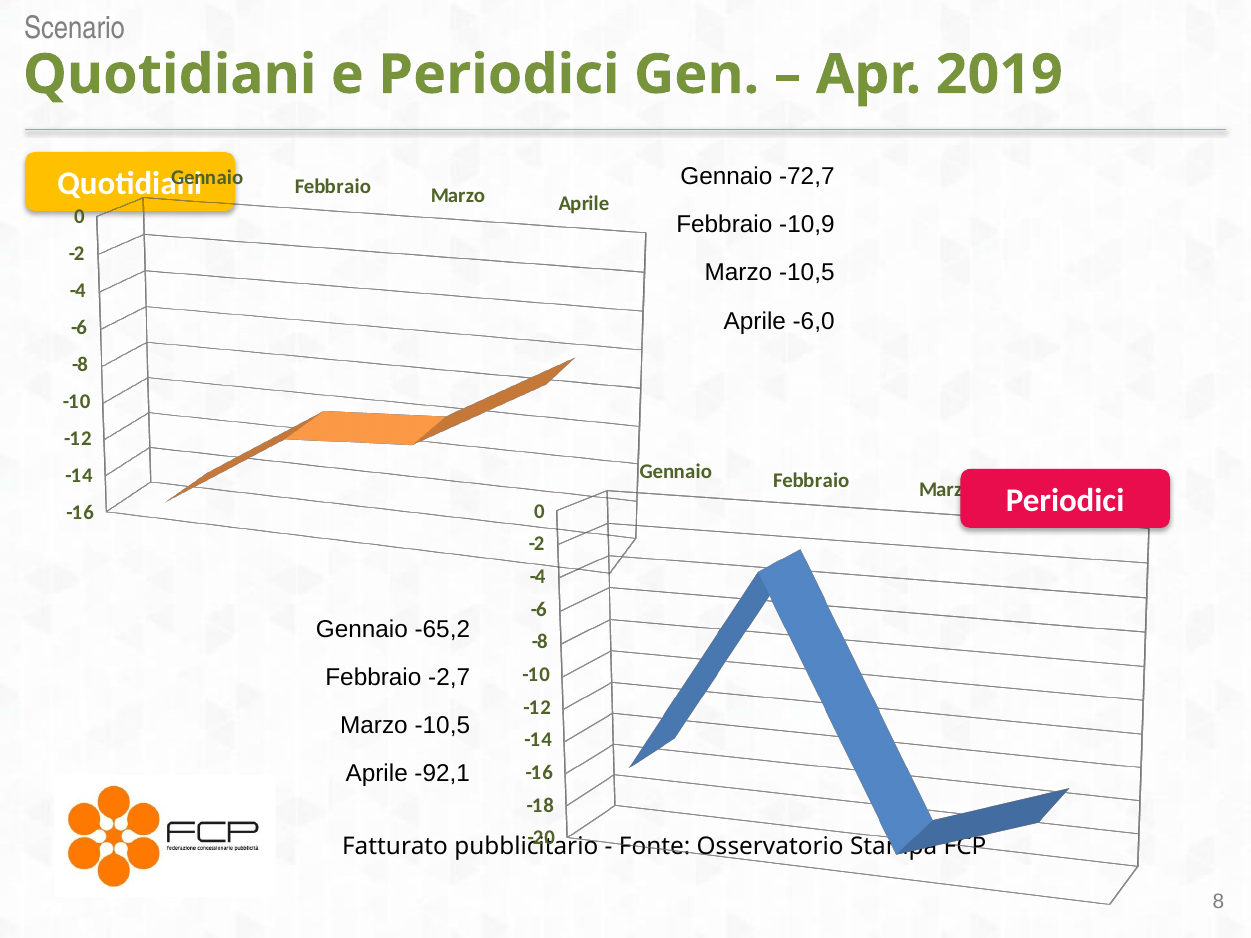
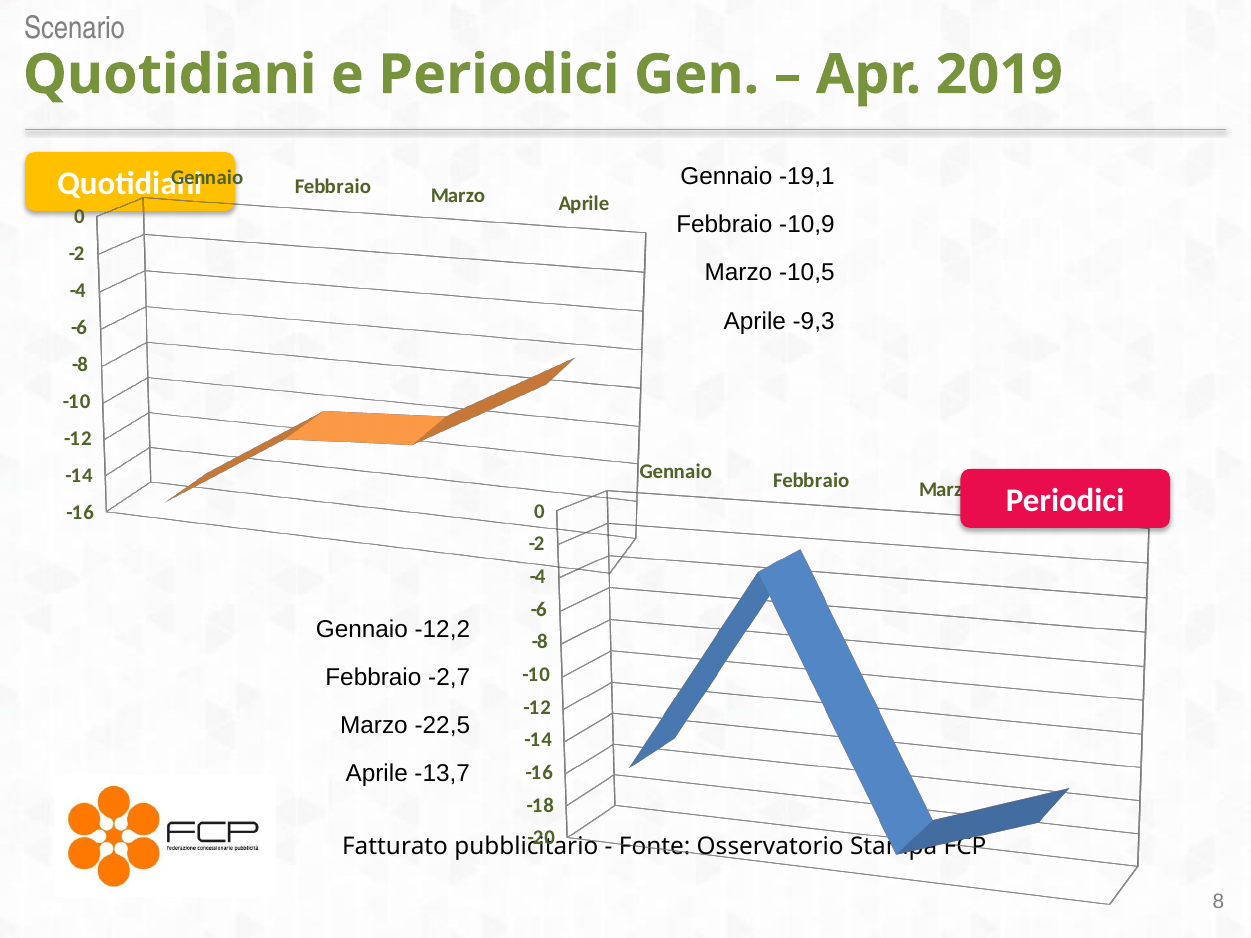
-72,7: -72,7 -> -19,1
-6,0: -6,0 -> -9,3
-65,2: -65,2 -> -12,2
-10,5 at (442, 726): -10,5 -> -22,5
-92,1: -92,1 -> -13,7
